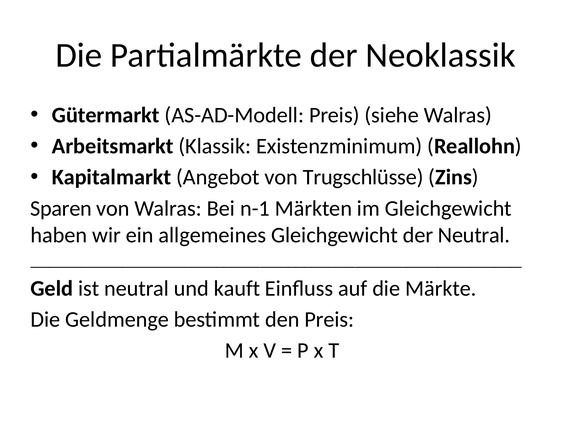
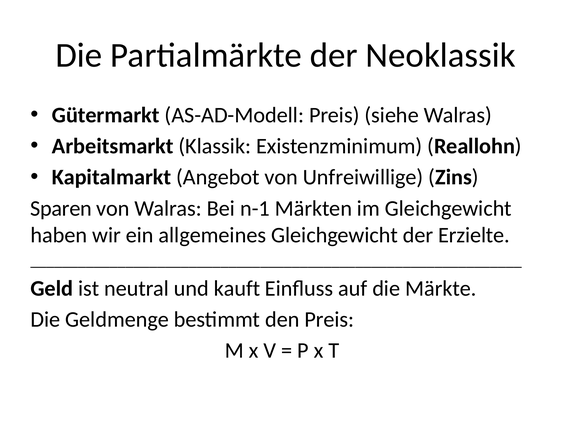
Trugschlüsse: Trugschlüsse -> Unfreiwillige
der Neutral: Neutral -> Erzielte
